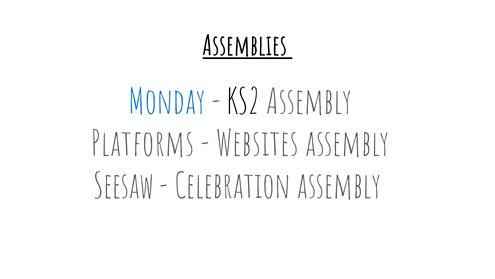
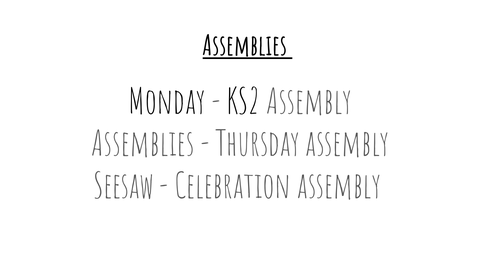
Monday colour: blue -> black
Platforms at (143, 144): Platforms -> Assemblies
Websites: Websites -> Thursday
